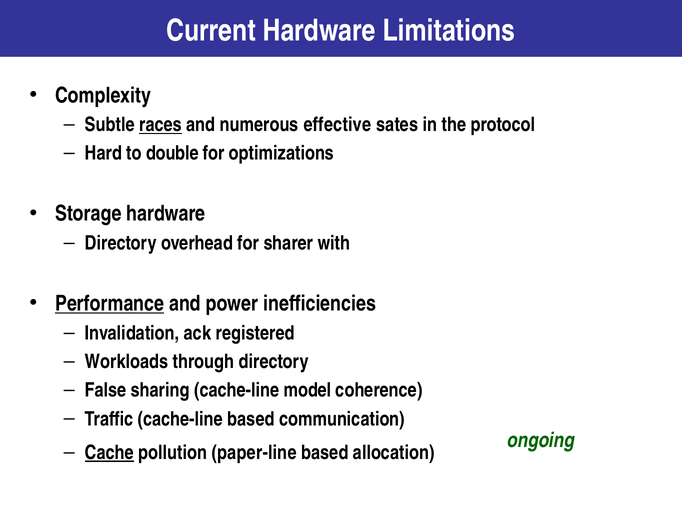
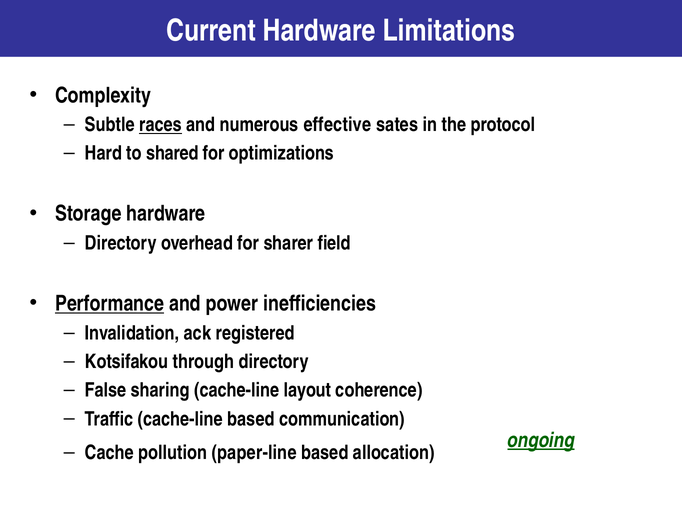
double: double -> shared
with: with -> field
Workloads: Workloads -> Kotsifakou
model: model -> layout
ongoing underline: none -> present
Cache underline: present -> none
